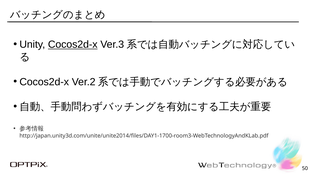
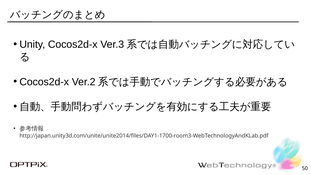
Cocos2d-x at (73, 45) underline: present -> none
